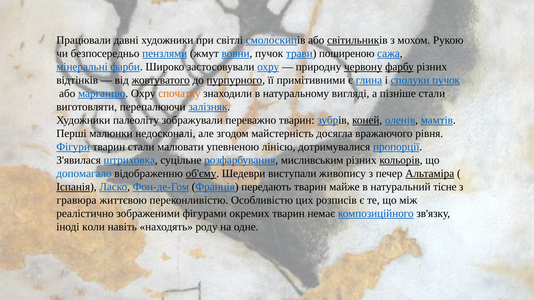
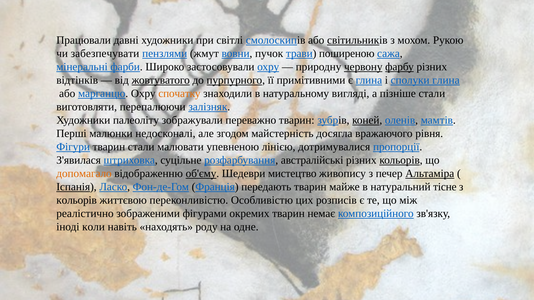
безпосередньо: безпосередньо -> забезпечувати
сполуки пучок: пучок -> глина
мисливським: мисливським -> австралійські
допомагало colour: blue -> orange
виступали: виступали -> мистецтво
гравюра at (77, 200): гравюра -> кольорів
